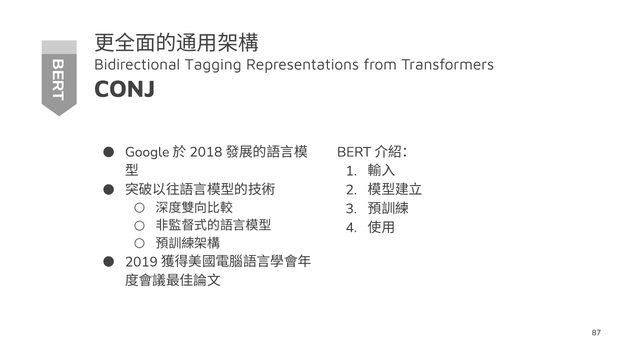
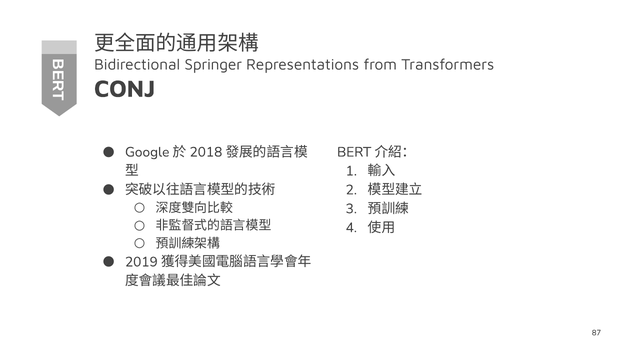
Tagging: Tagging -> Springer
